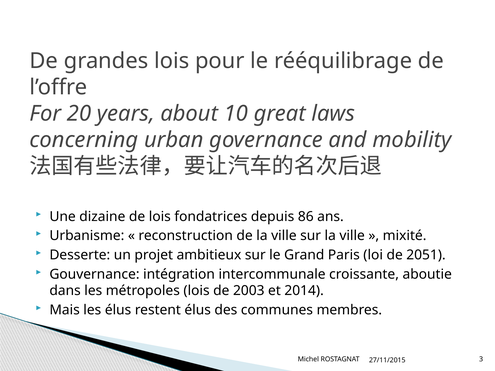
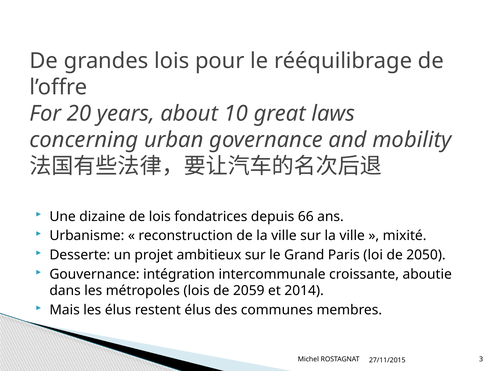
86: 86 -> 66
2051: 2051 -> 2050
2003: 2003 -> 2059
